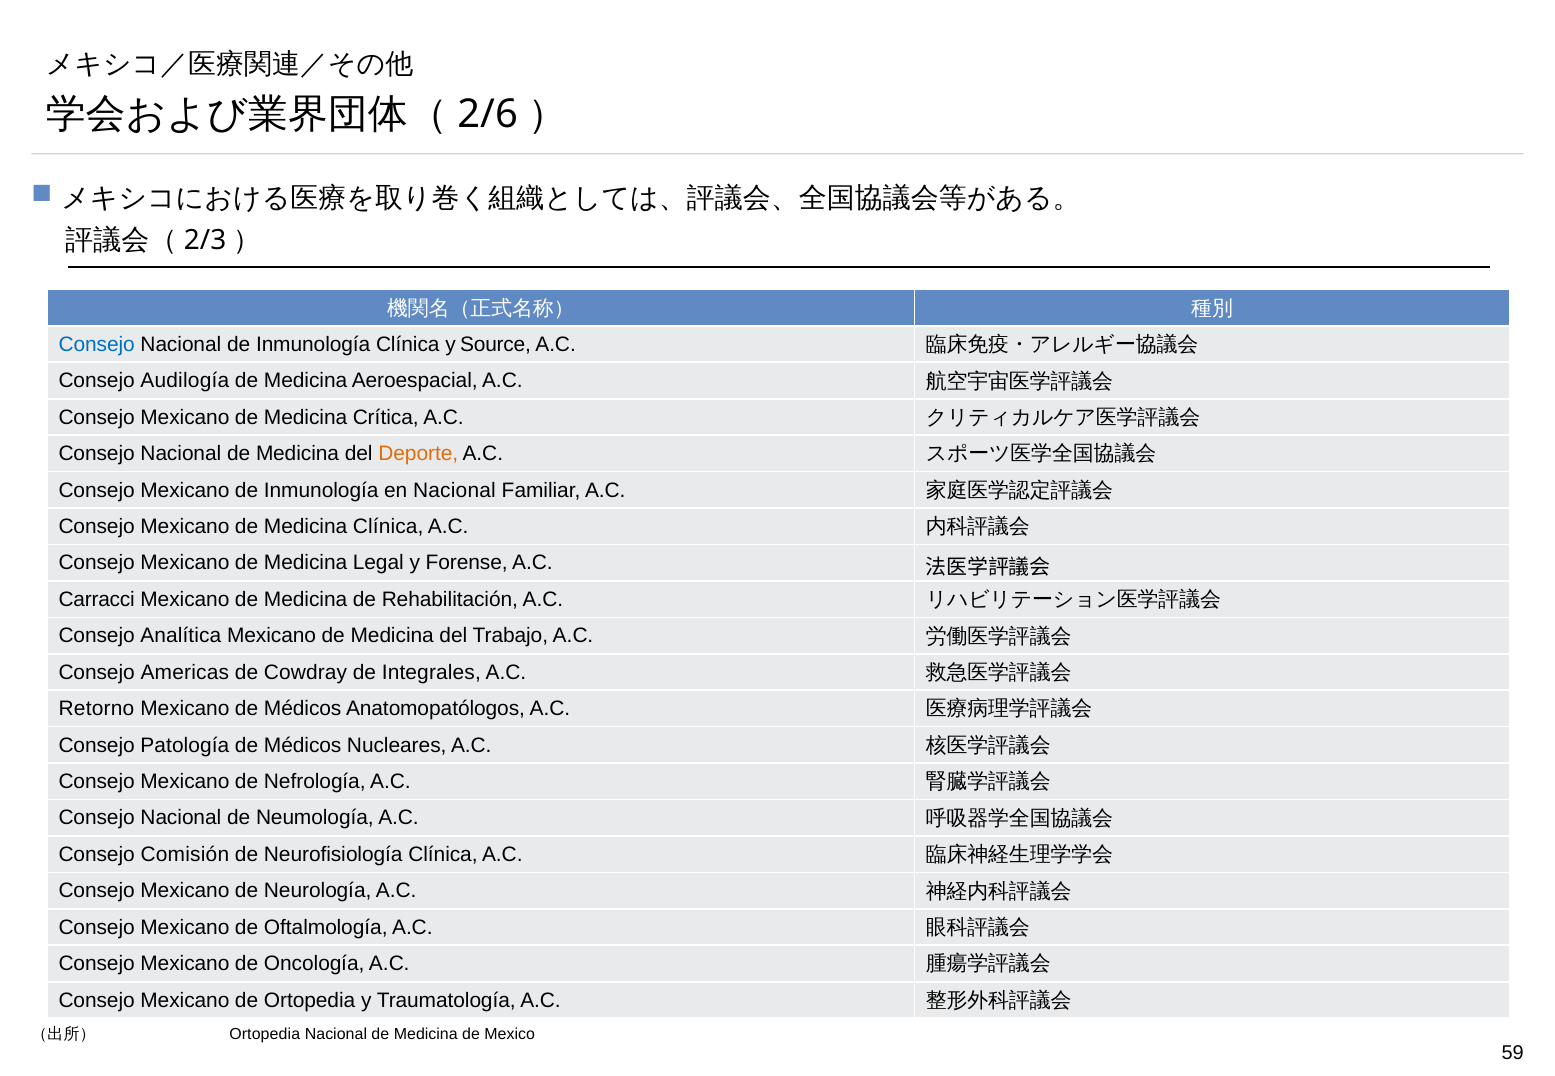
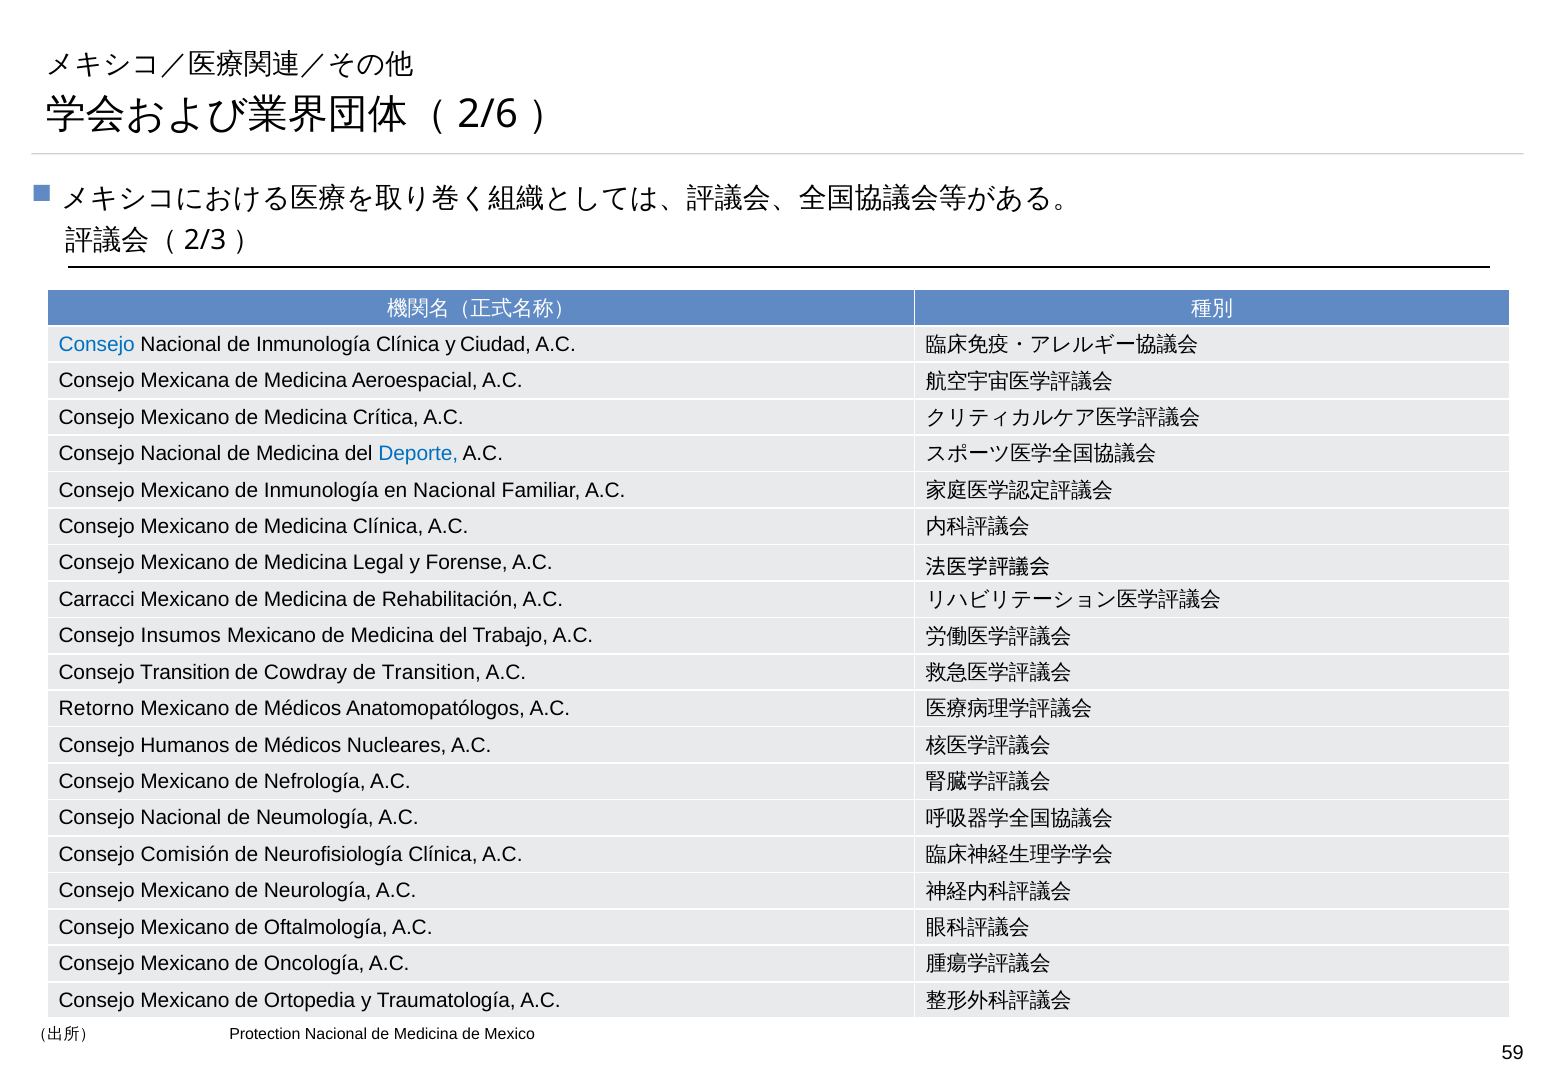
Source: Source -> Ciudad
Audilogía: Audilogía -> Mexicana
Deporte colour: orange -> blue
Analítica: Analítica -> Insumos
Consejo Americas: Americas -> Transition
de Integrales: Integrales -> Transition
Patología: Patología -> Humanos
Ortopedia at (265, 1035): Ortopedia -> Protection
